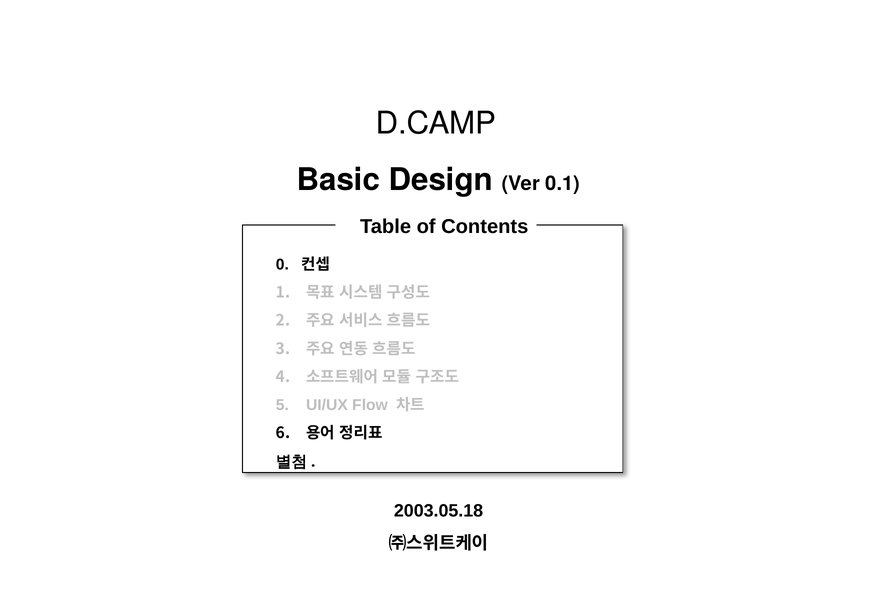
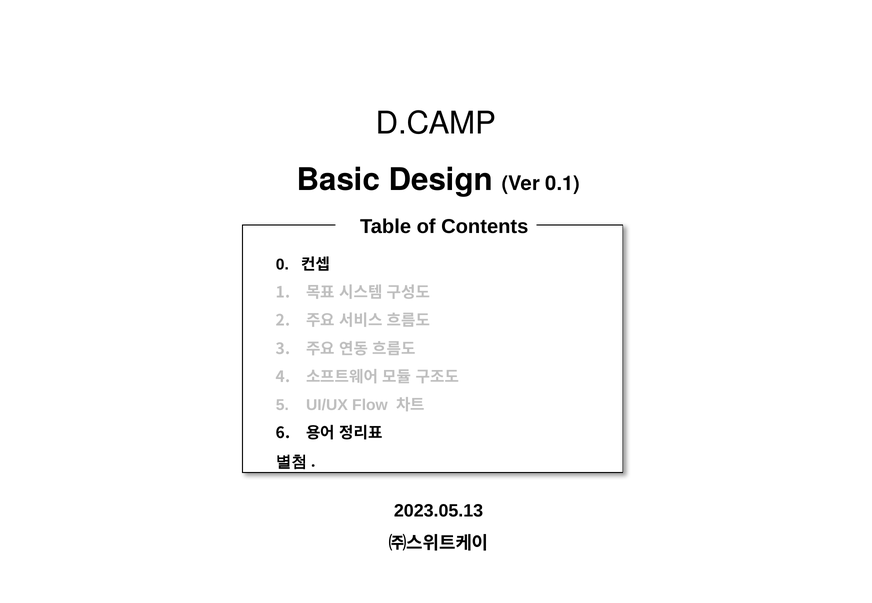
2003.05.18: 2003.05.18 -> 2023.05.13
